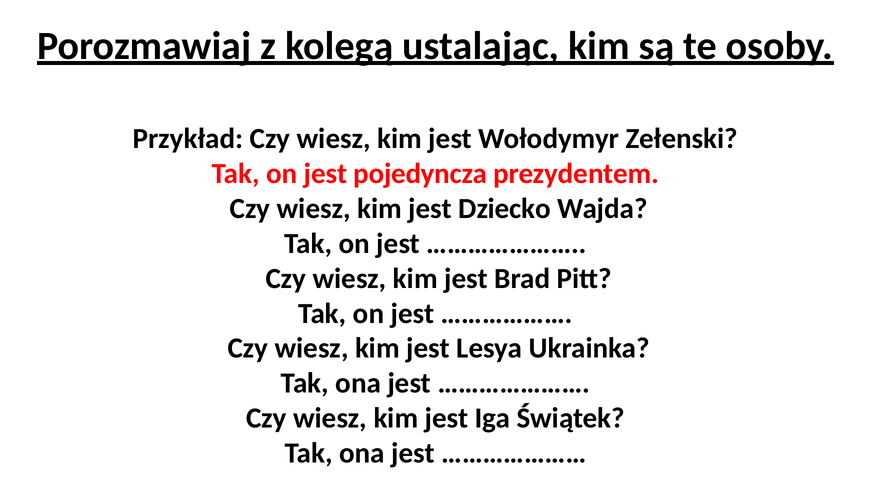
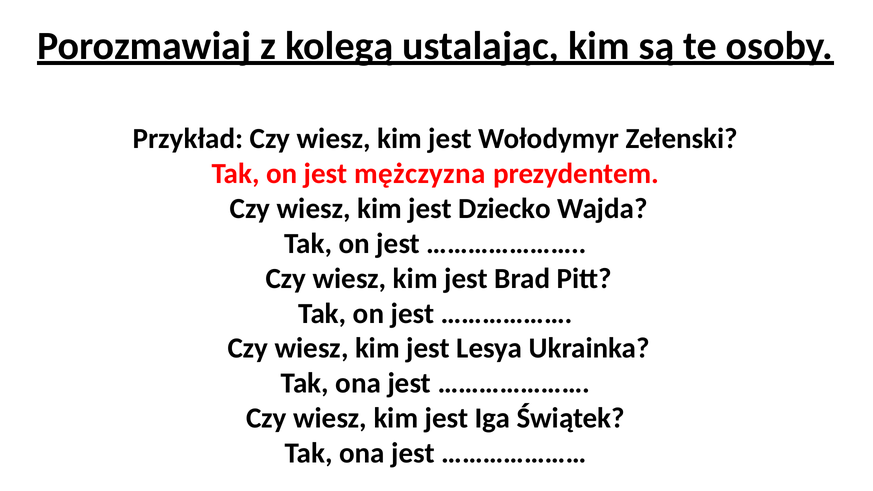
pojedyncza: pojedyncza -> mężczyzna
